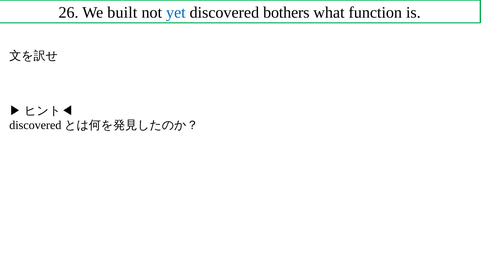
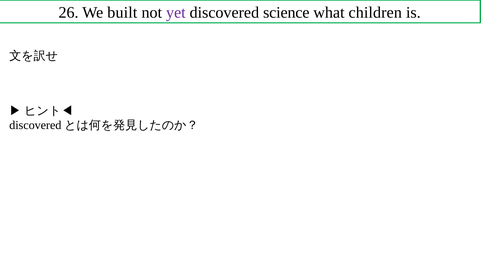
yet colour: blue -> purple
bothers: bothers -> science
function: function -> children
